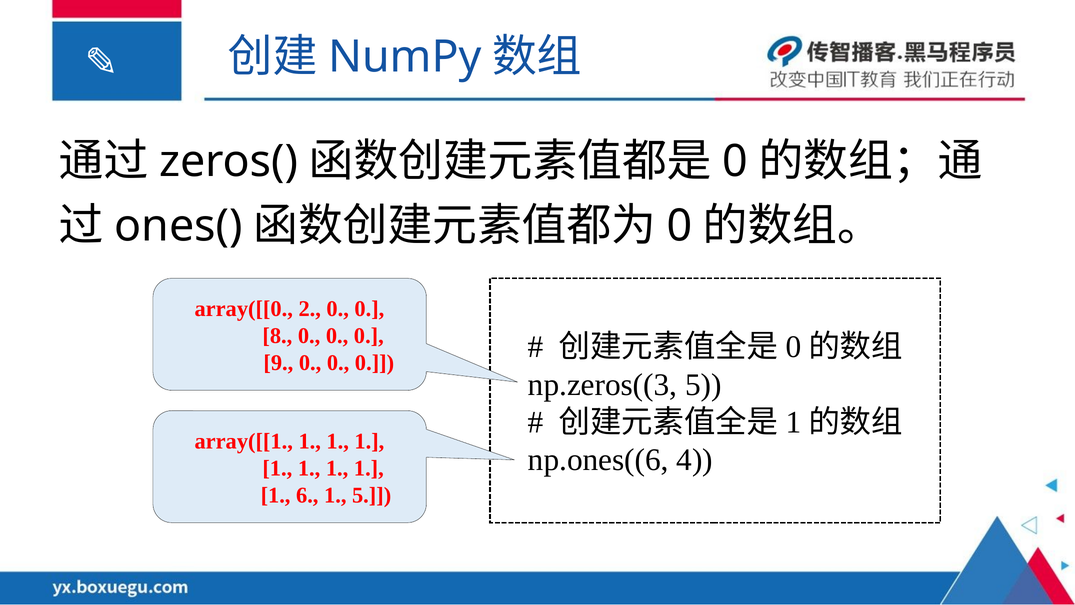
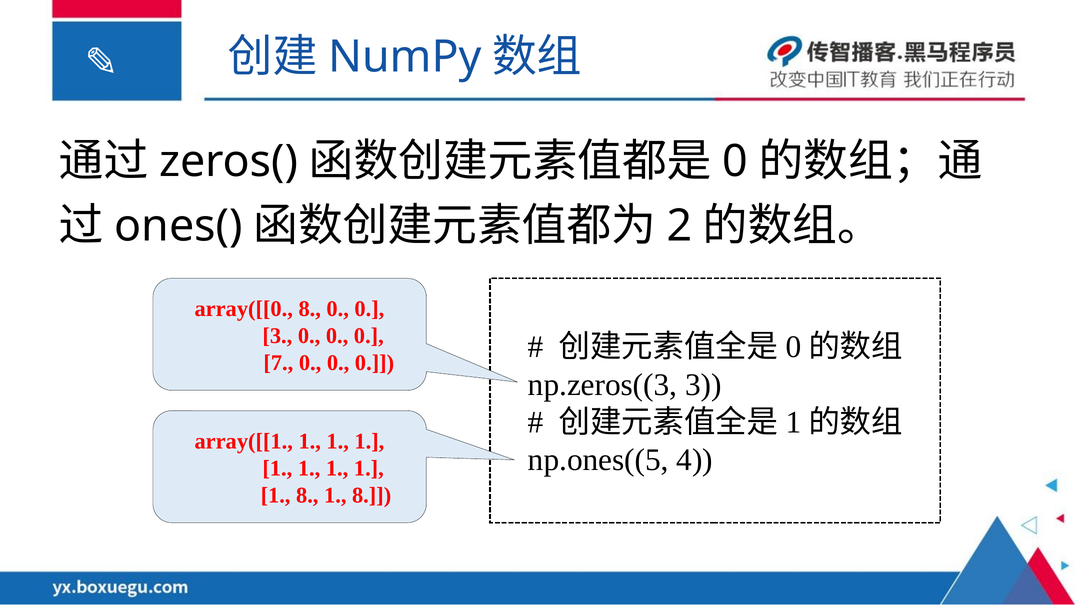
0 at (680, 226): 0 -> 2
array([[0 2: 2 -> 8
8 at (277, 336): 8 -> 3
9: 9 -> 7
np.zeros((3 5: 5 -> 3
np.ones((6: np.ones((6 -> np.ones((5
6 at (307, 495): 6 -> 8
5 at (372, 495): 5 -> 8
